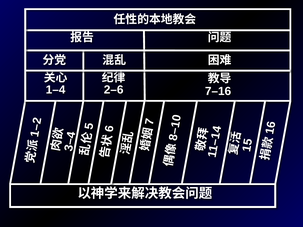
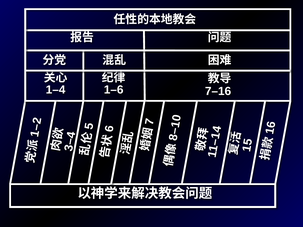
2–6: 2–6 -> 1–6
